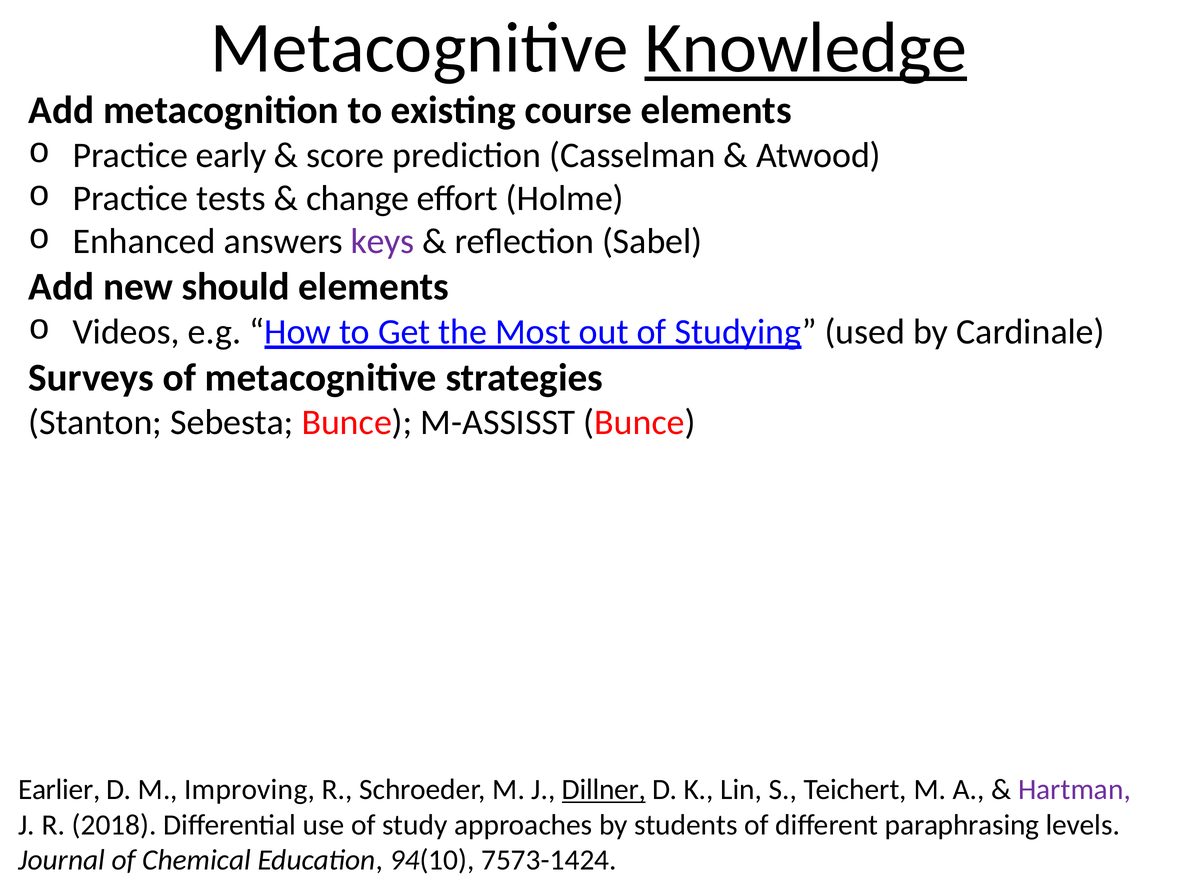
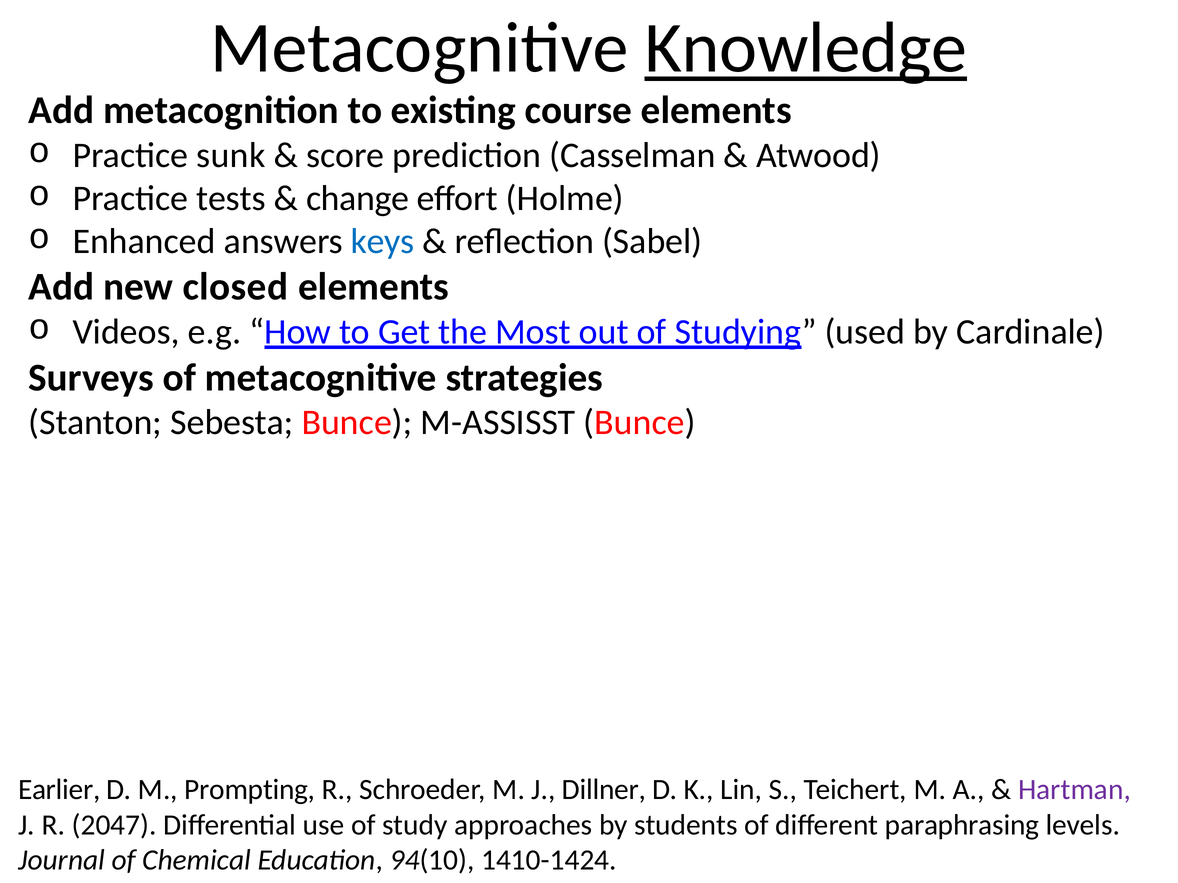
early: early -> sunk
keys colour: purple -> blue
should: should -> closed
Improving: Improving -> Prompting
Dillner underline: present -> none
2018: 2018 -> 2047
7573-1424: 7573-1424 -> 1410-1424
